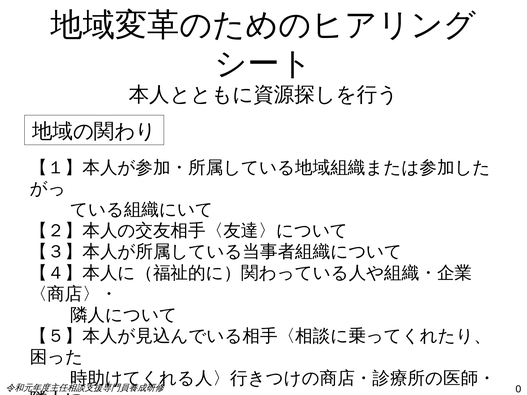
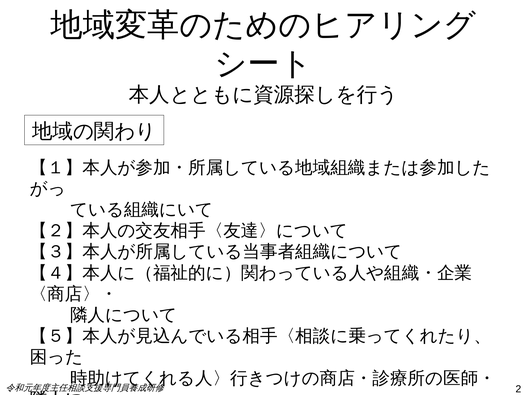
0: 0 -> 2
